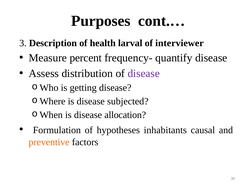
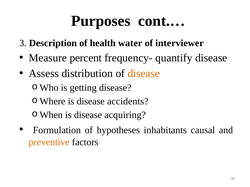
larval: larval -> water
disease at (144, 74) colour: purple -> orange
subjected: subjected -> accidents
allocation: allocation -> acquiring
